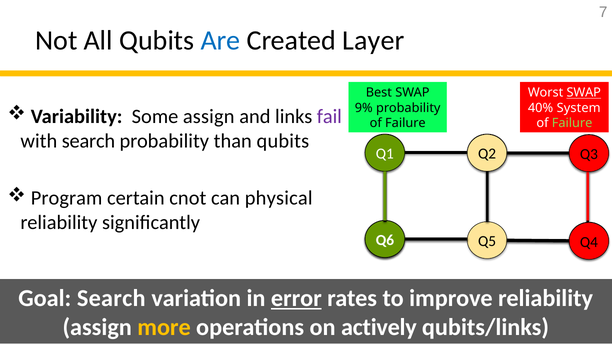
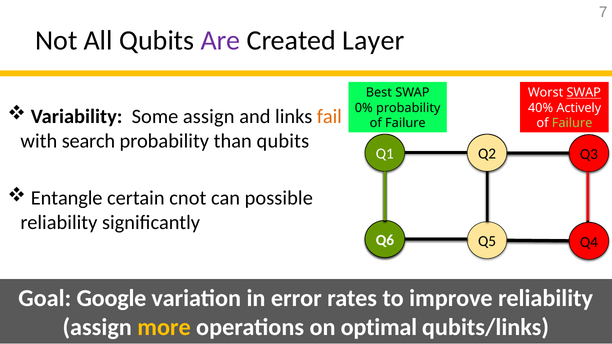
Are colour: blue -> purple
9%: 9% -> 0%
System: System -> Actively
fail colour: purple -> orange
Program: Program -> Entangle
physical: physical -> possible
Goal Search: Search -> Google
error underline: present -> none
actively: actively -> optimal
